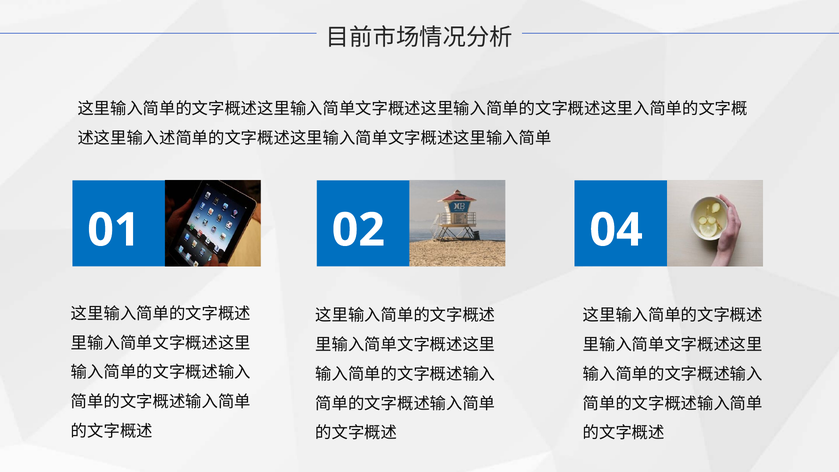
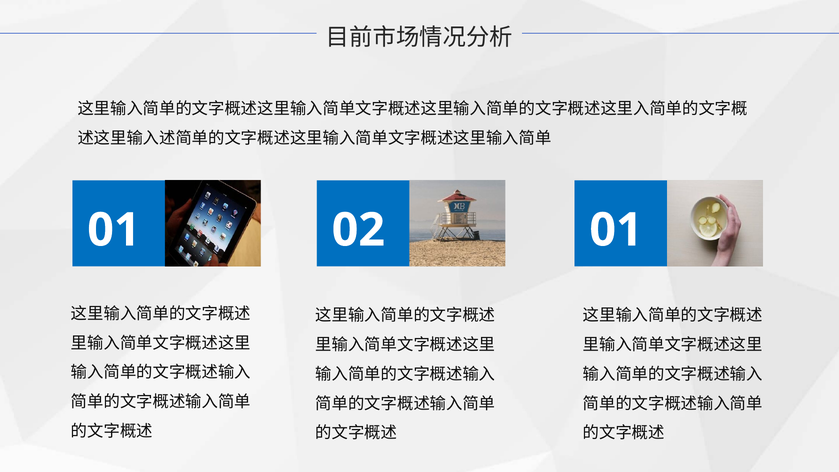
02 04: 04 -> 01
